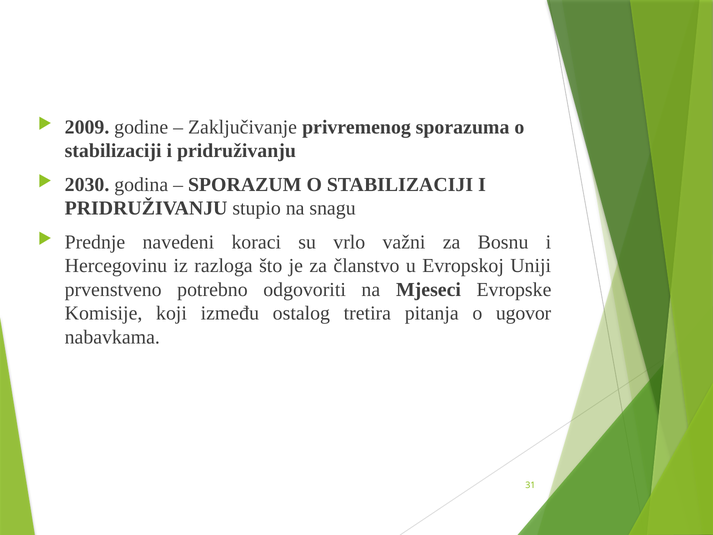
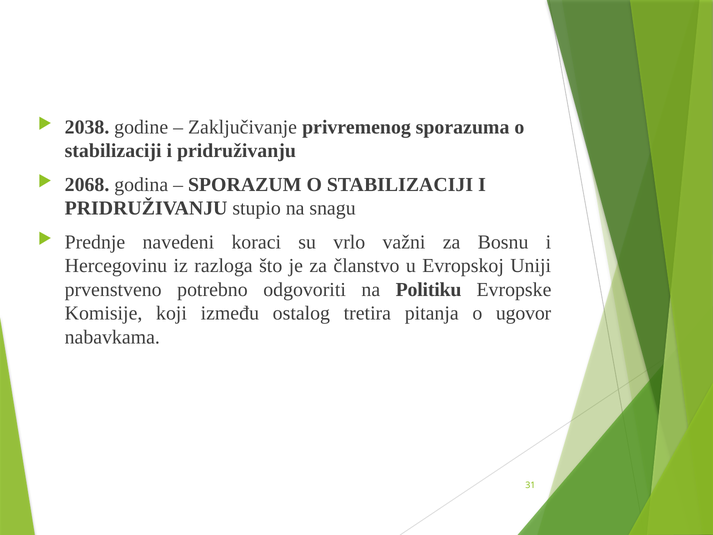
2009: 2009 -> 2038
2030: 2030 -> 2068
Mjeseci: Mjeseci -> Politiku
